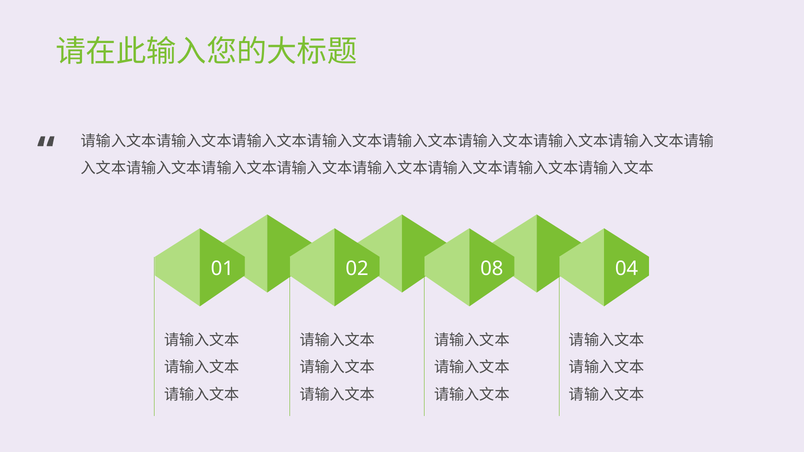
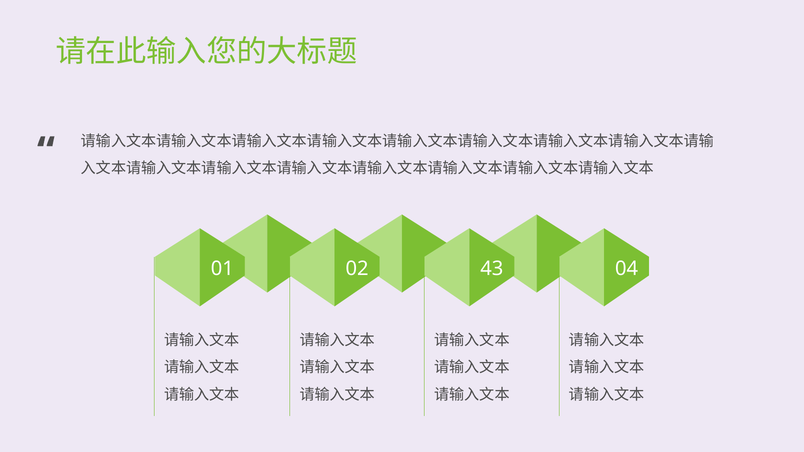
08: 08 -> 43
